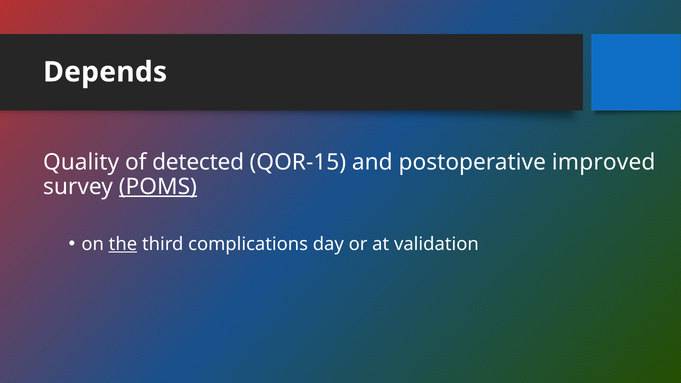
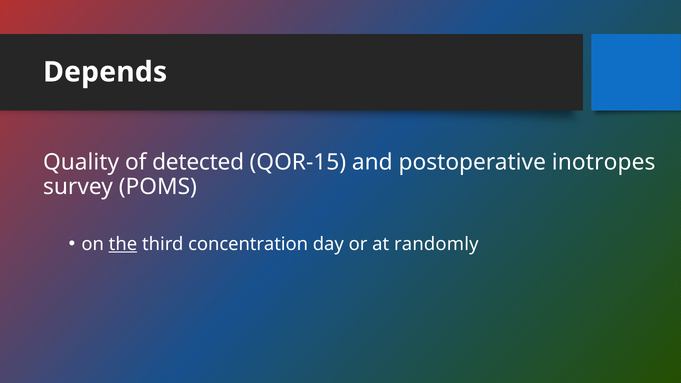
improved: improved -> inotropes
POMS underline: present -> none
complications: complications -> concentration
validation: validation -> randomly
